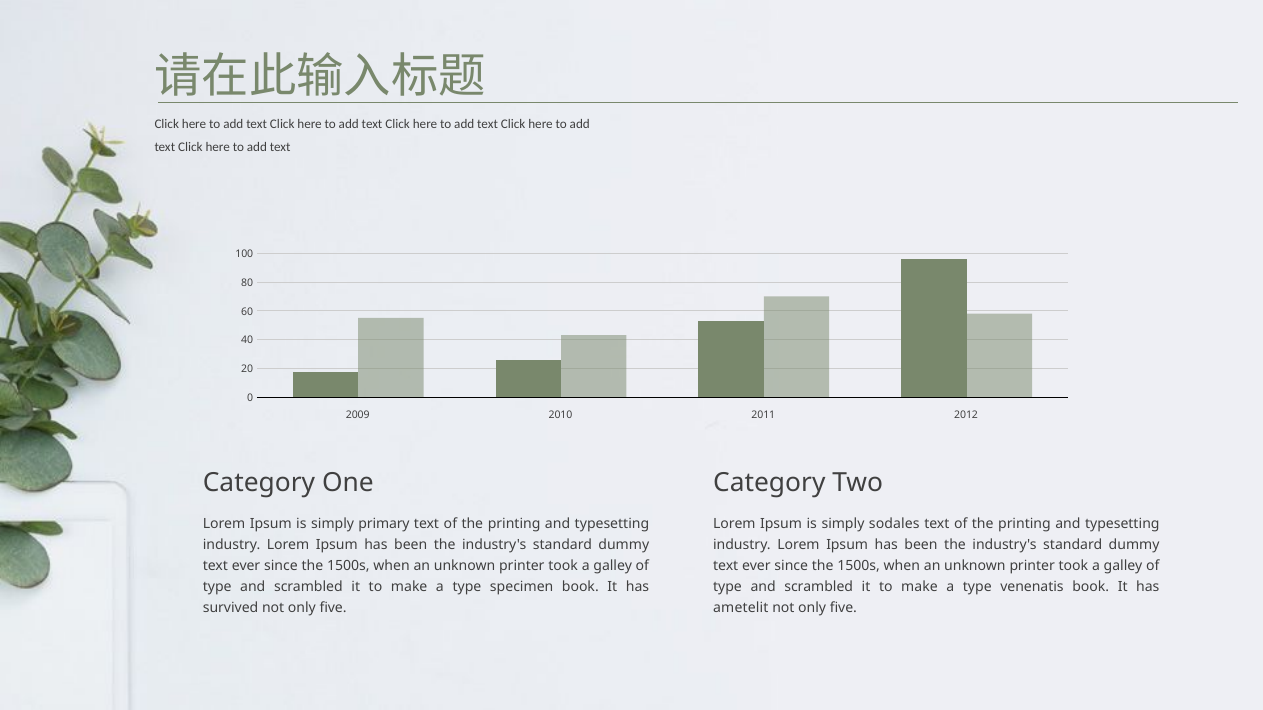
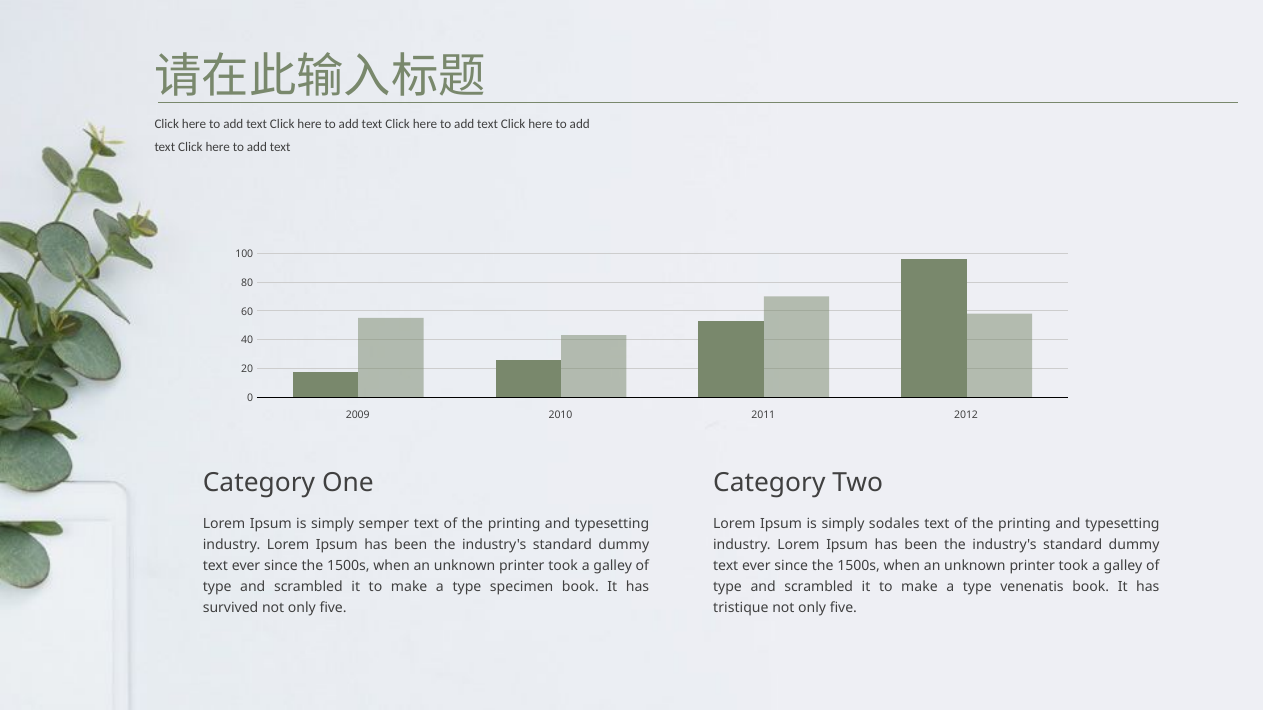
primary: primary -> semper
ametelit: ametelit -> tristique
